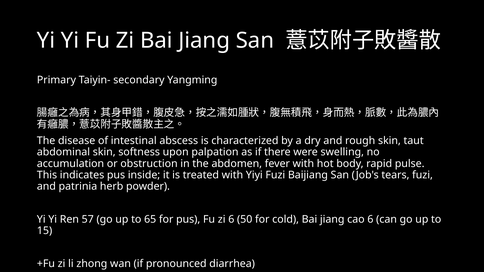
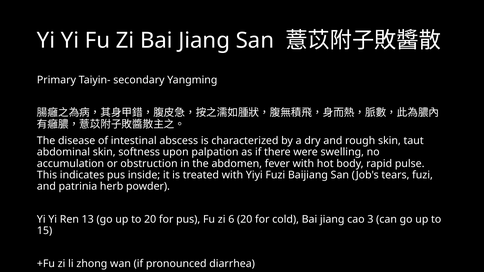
57: 57 -> 13
to 65: 65 -> 20
6 50: 50 -> 20
cao 6: 6 -> 3
